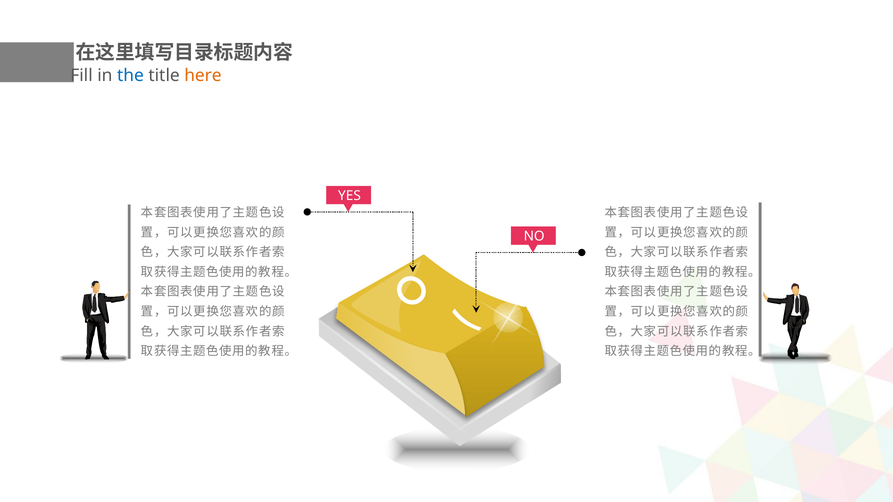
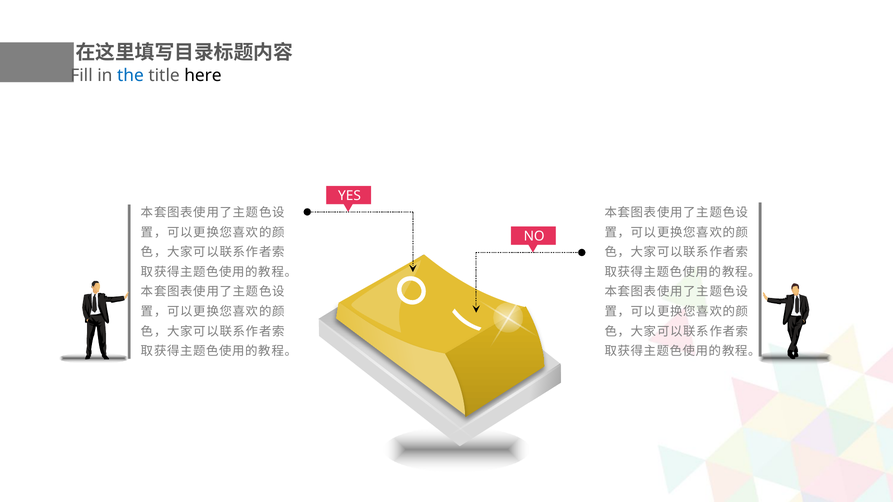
here colour: orange -> black
